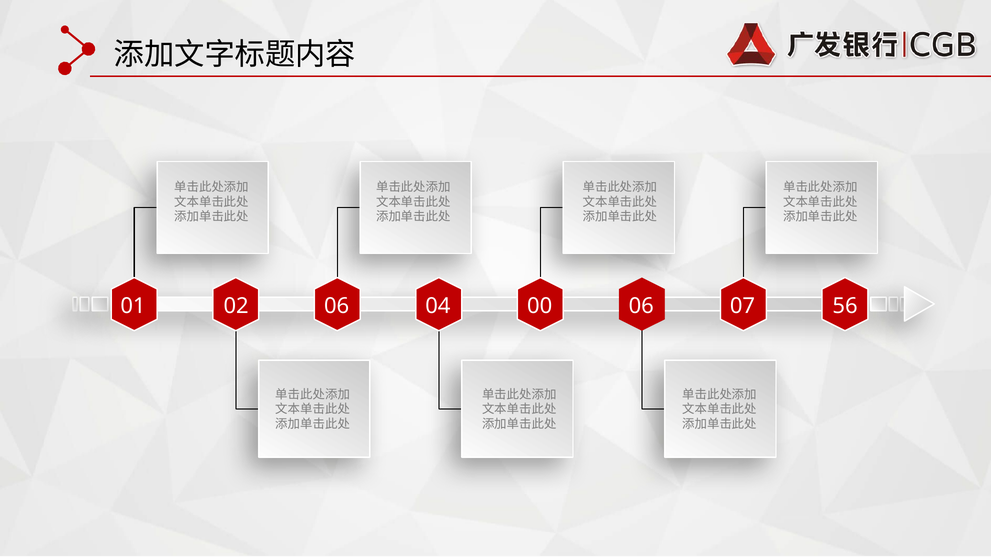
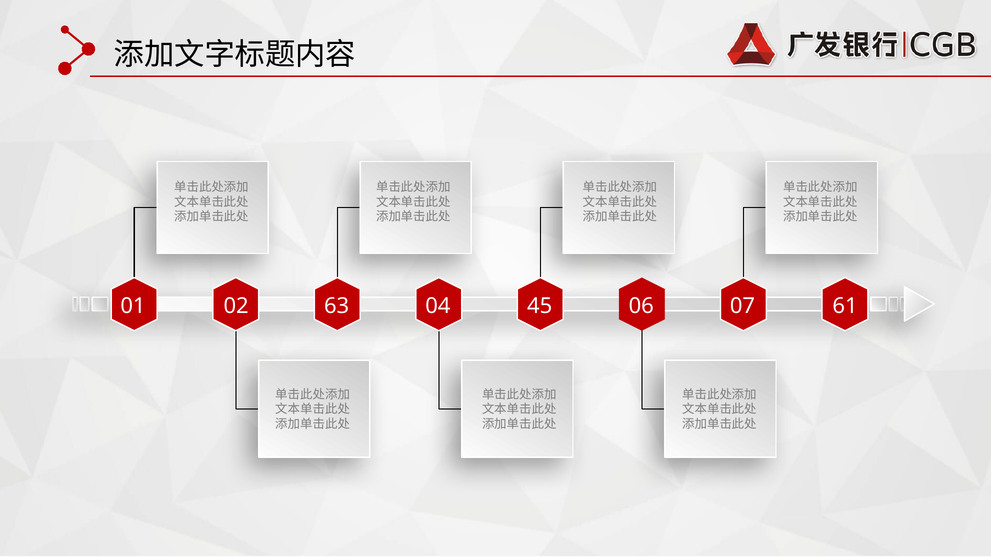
02 06: 06 -> 63
00: 00 -> 45
56: 56 -> 61
